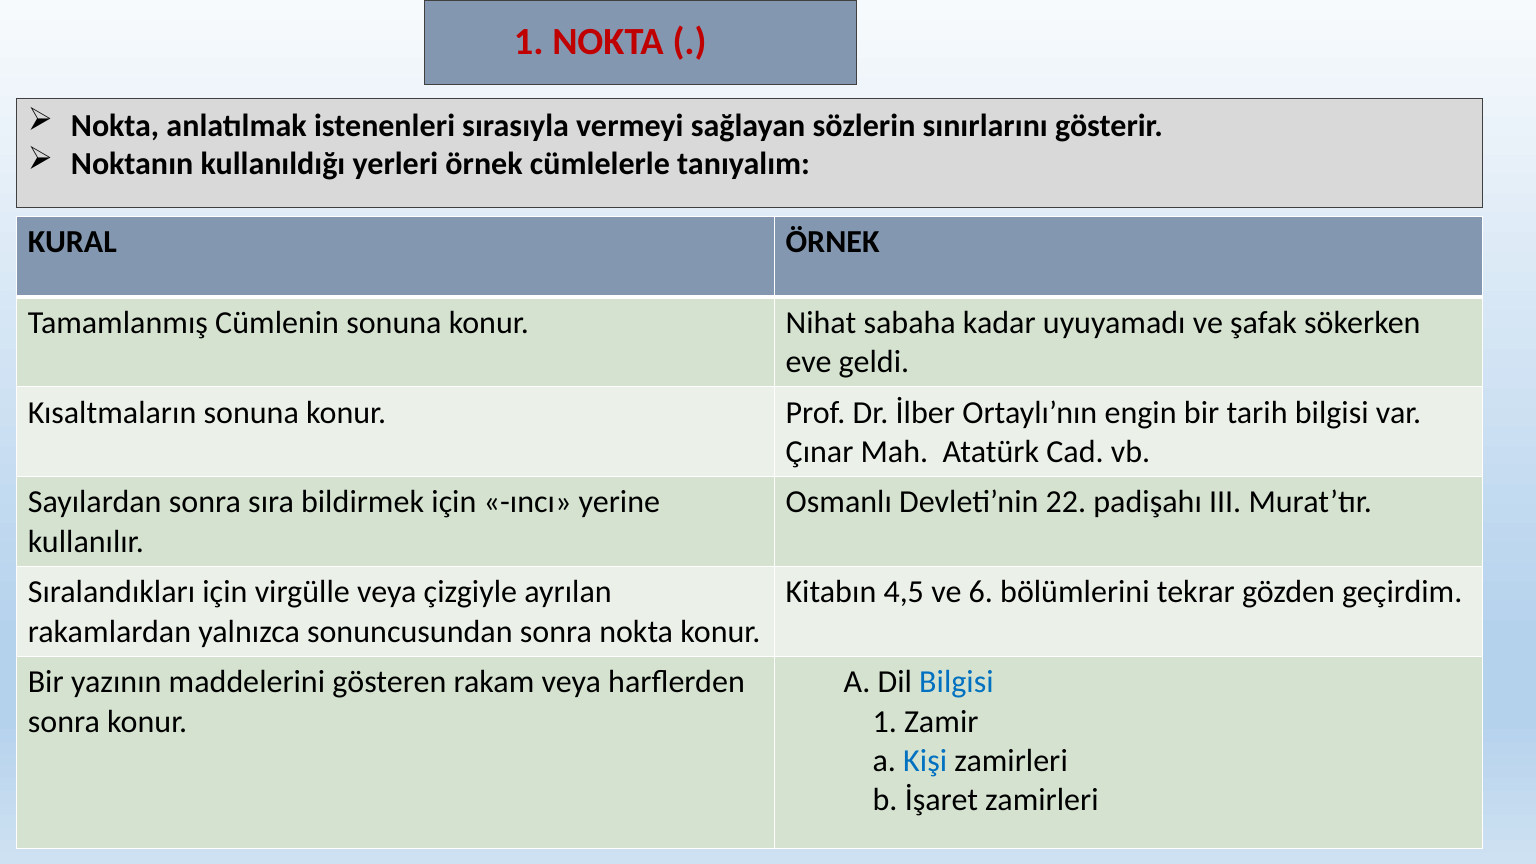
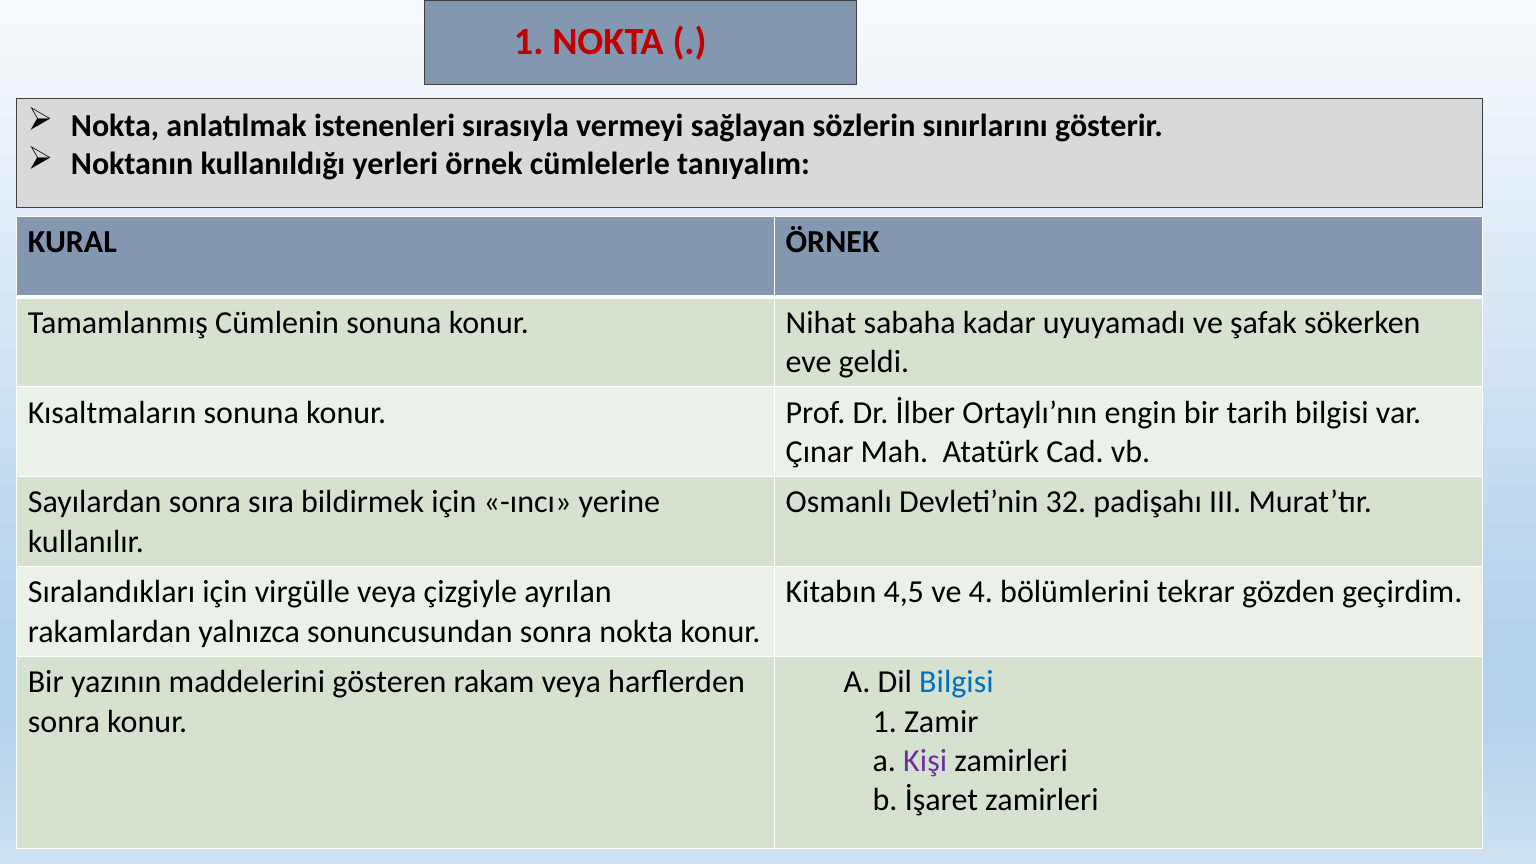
22: 22 -> 32
6: 6 -> 4
Kişi colour: blue -> purple
